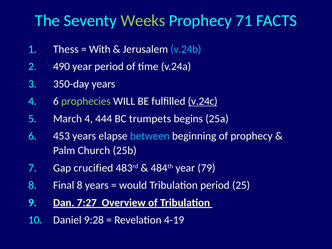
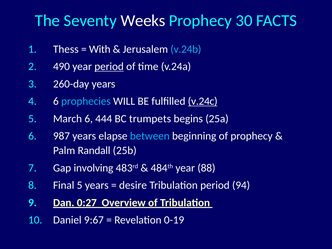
Weeks colour: light green -> white
71: 71 -> 30
period at (109, 66) underline: none -> present
350-day: 350-day -> 260-day
prophecies colour: light green -> light blue
March 4: 4 -> 6
453: 453 -> 987
Church: Church -> Randall
crucified: crucified -> involving
79: 79 -> 88
Final 8: 8 -> 5
would: would -> desire
25: 25 -> 94
7:27: 7:27 -> 0:27
9:28: 9:28 -> 9:67
4-19: 4-19 -> 0-19
